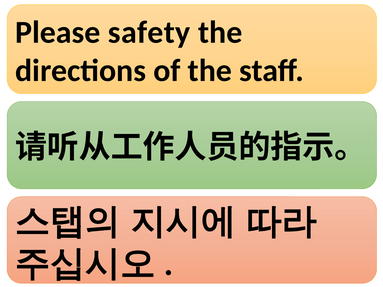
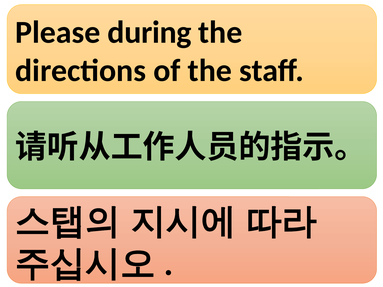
safety: safety -> during
